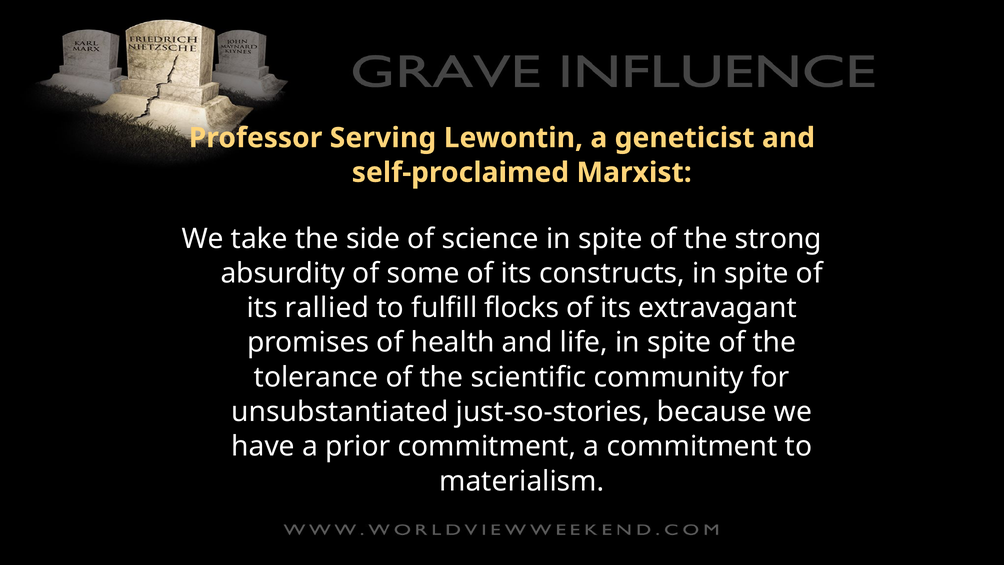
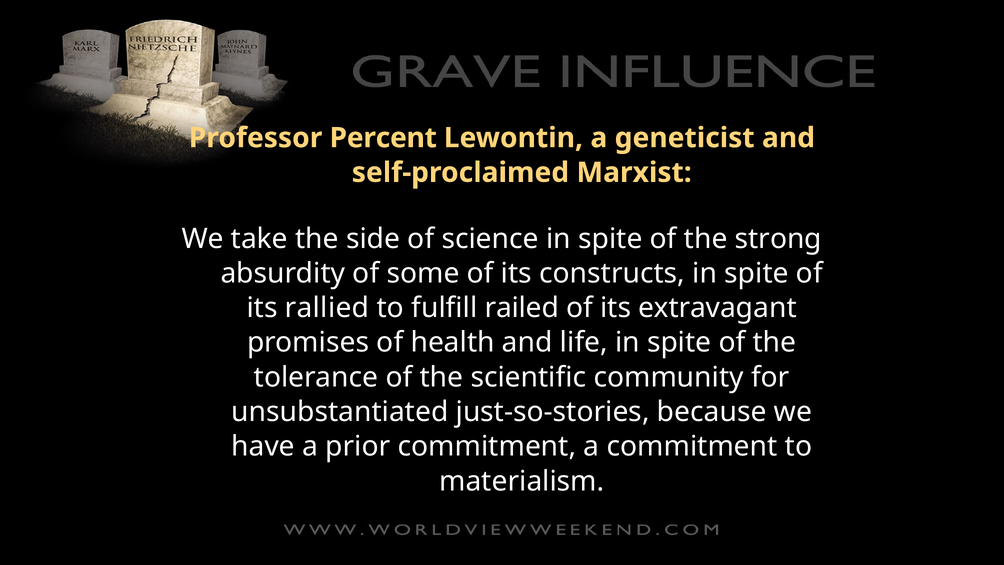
Serving: Serving -> Percent
flocks: flocks -> railed
